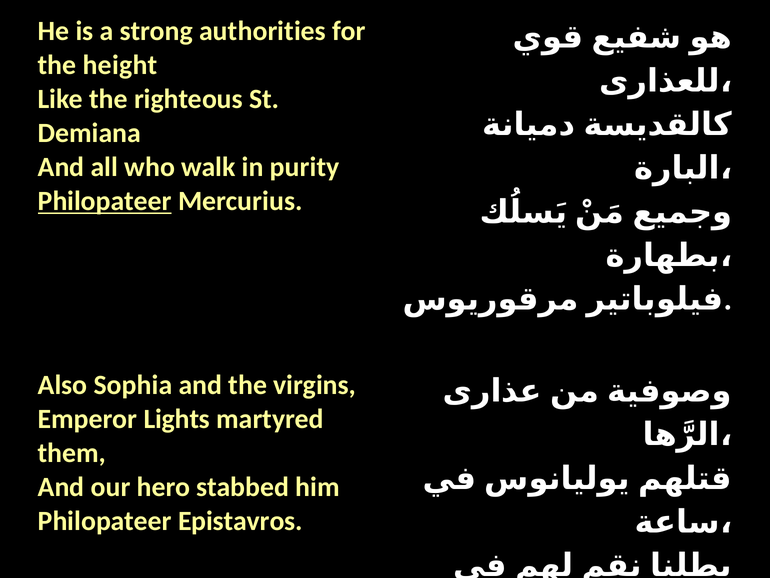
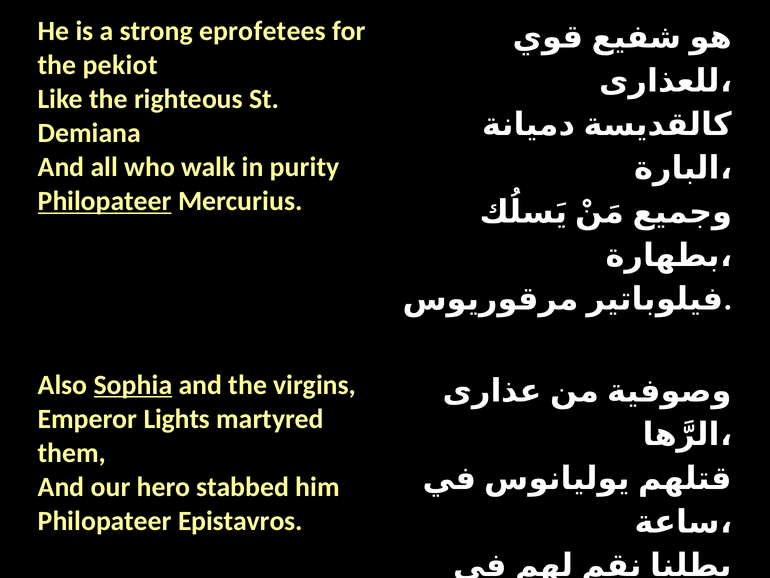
authorities: authorities -> eprofetees
height: height -> pekiot
Sophia underline: none -> present
